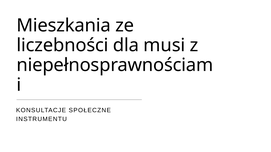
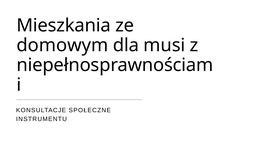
liczebności: liczebności -> domowym
